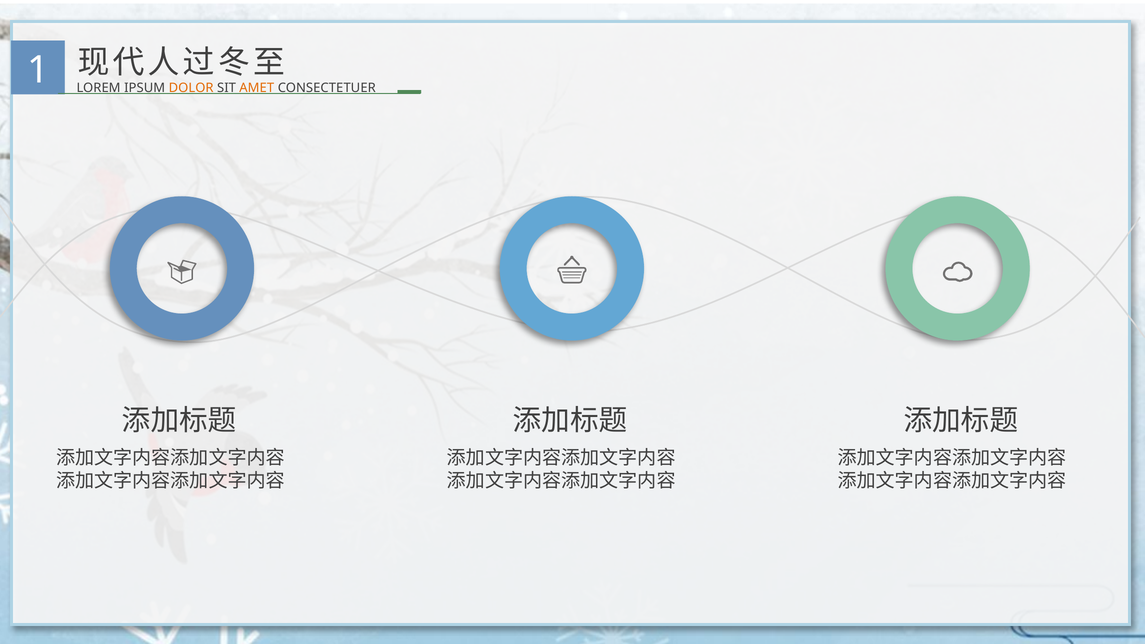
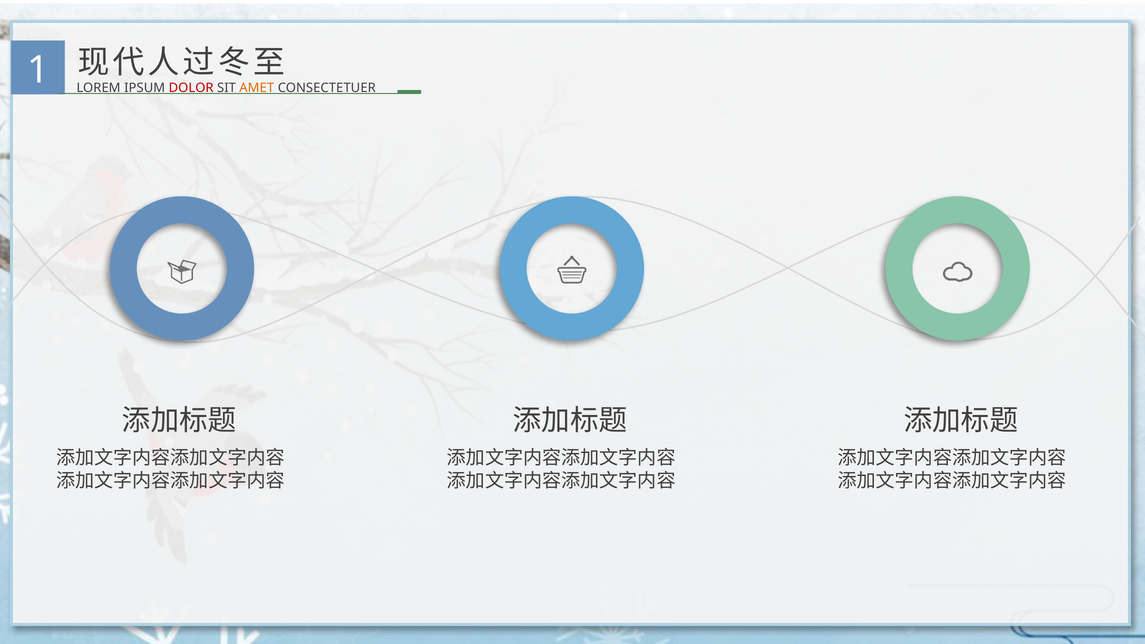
DOLOR colour: orange -> red
